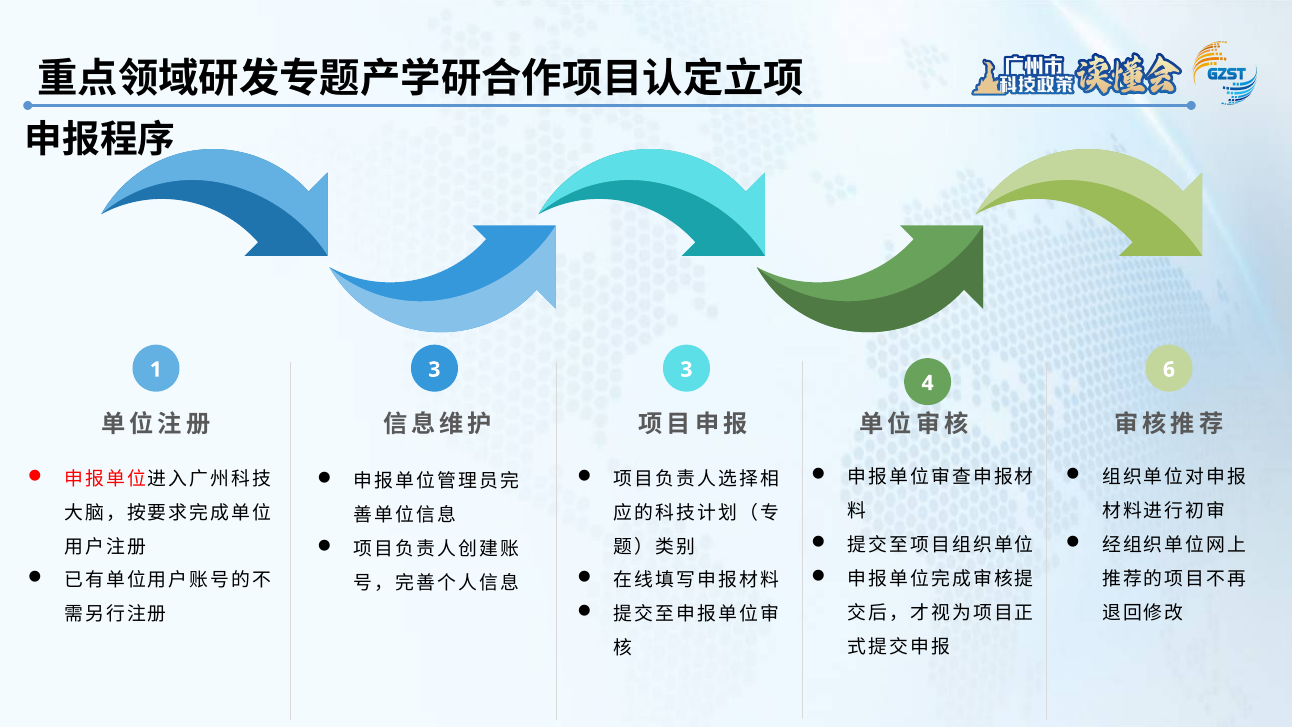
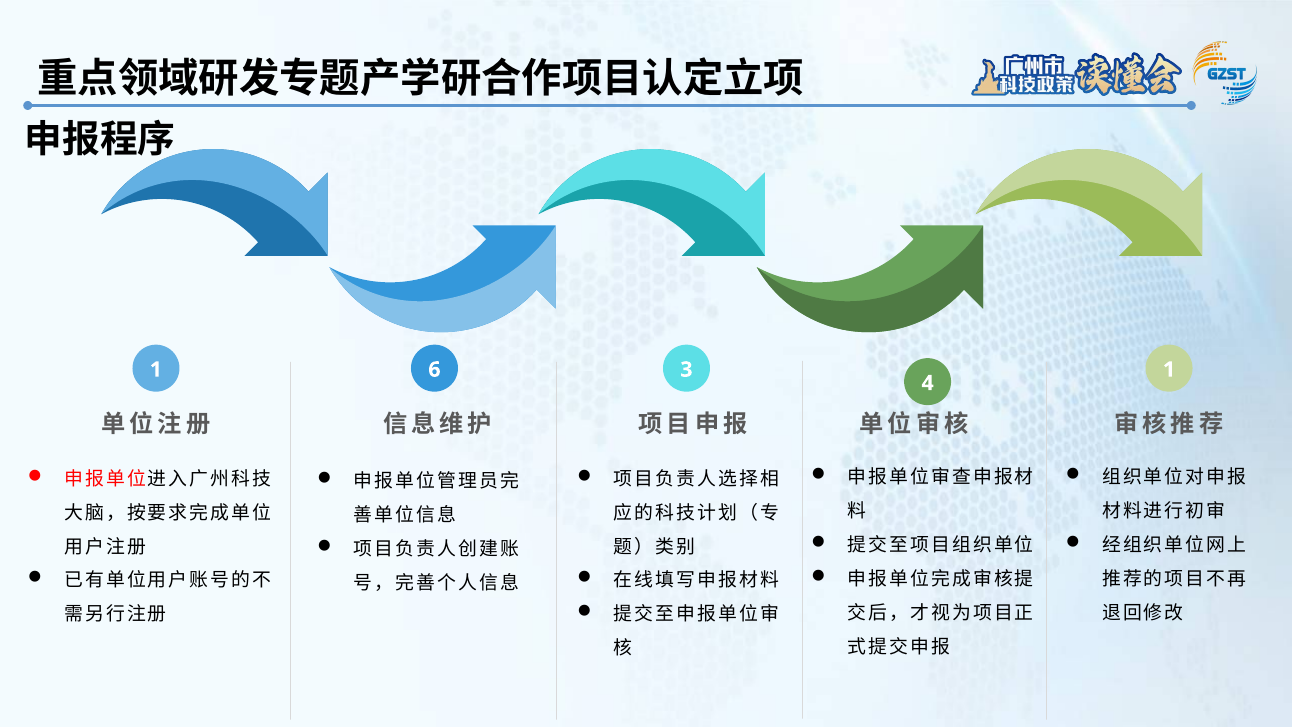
1 3: 3 -> 6
3 6: 6 -> 1
